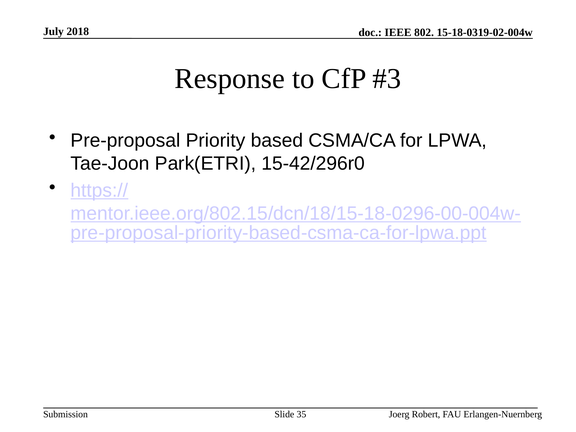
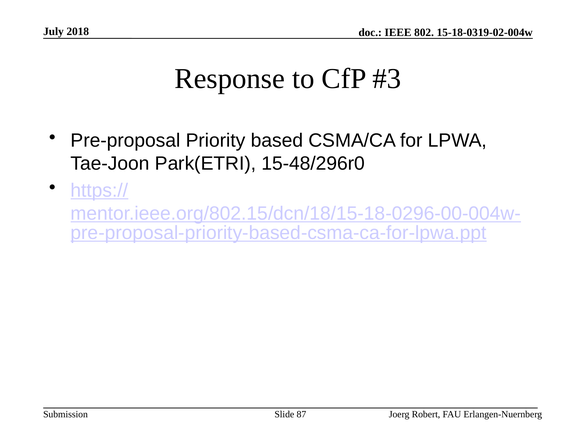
15-42/296r0: 15-42/296r0 -> 15-48/296r0
35: 35 -> 87
